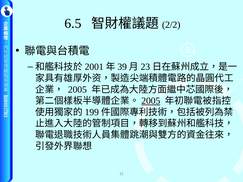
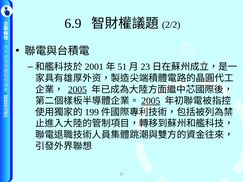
6.5: 6.5 -> 6.9
39: 39 -> 51
2005 at (77, 90) underline: none -> present
